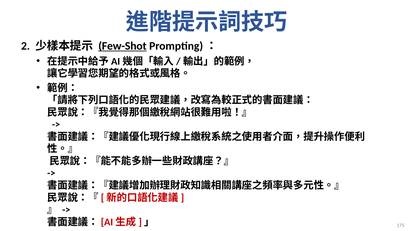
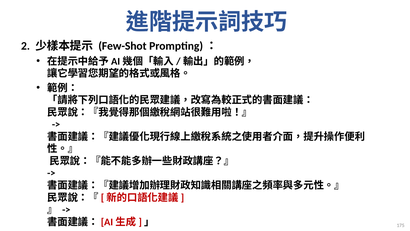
Few-Shot underline: present -> none
